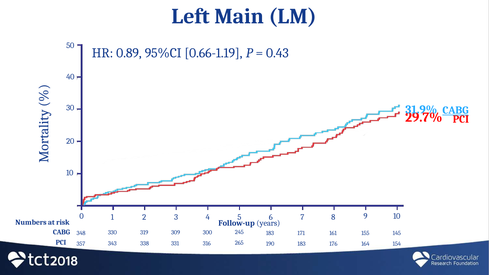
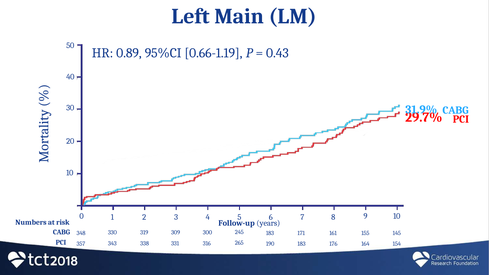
CABG at (456, 110) underline: present -> none
